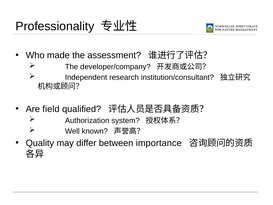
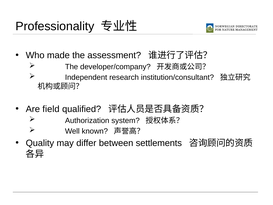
importance: importance -> settlements
